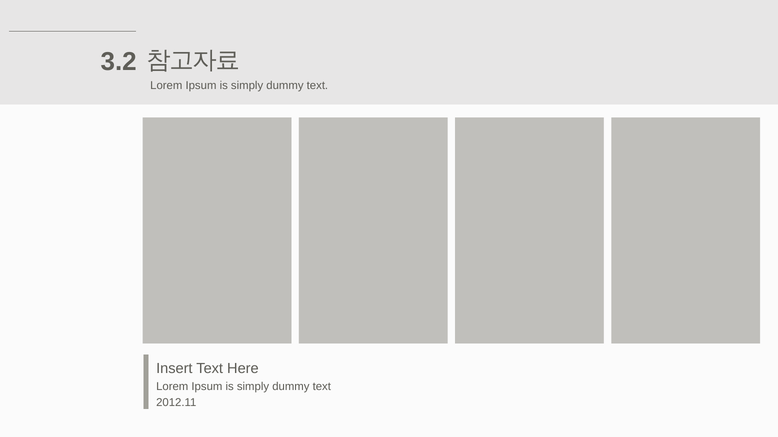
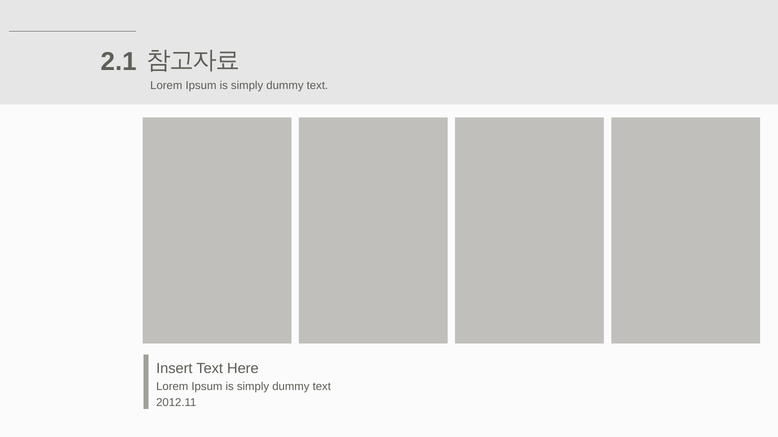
3.2: 3.2 -> 2.1
